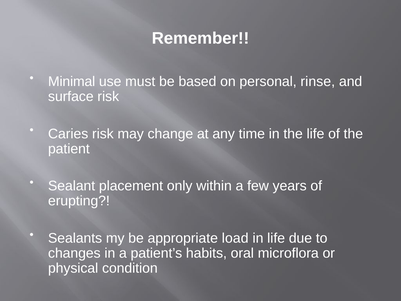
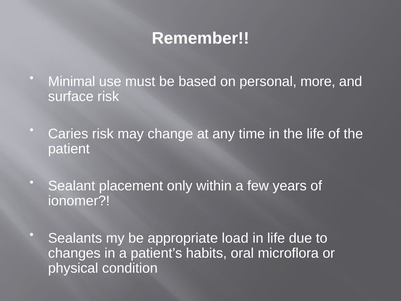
rinse: rinse -> more
erupting: erupting -> ionomer
